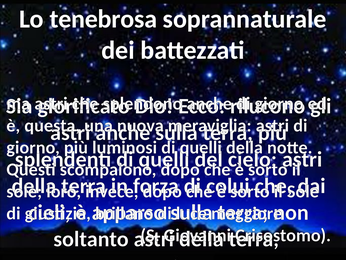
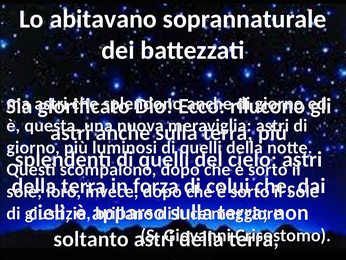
tenebrosa: tenebrosa -> abitavano
